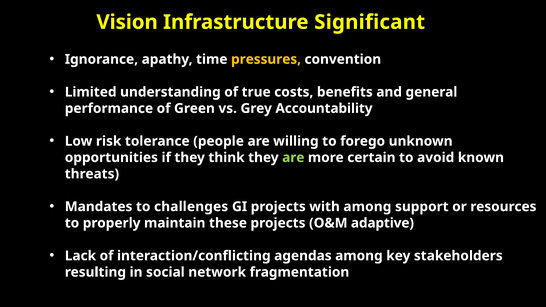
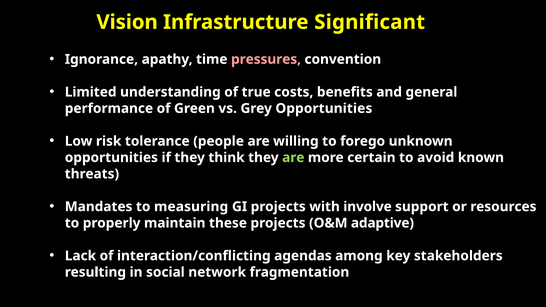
pressures colour: yellow -> pink
Grey Accountability: Accountability -> Opportunities
challenges: challenges -> measuring
with among: among -> involve
